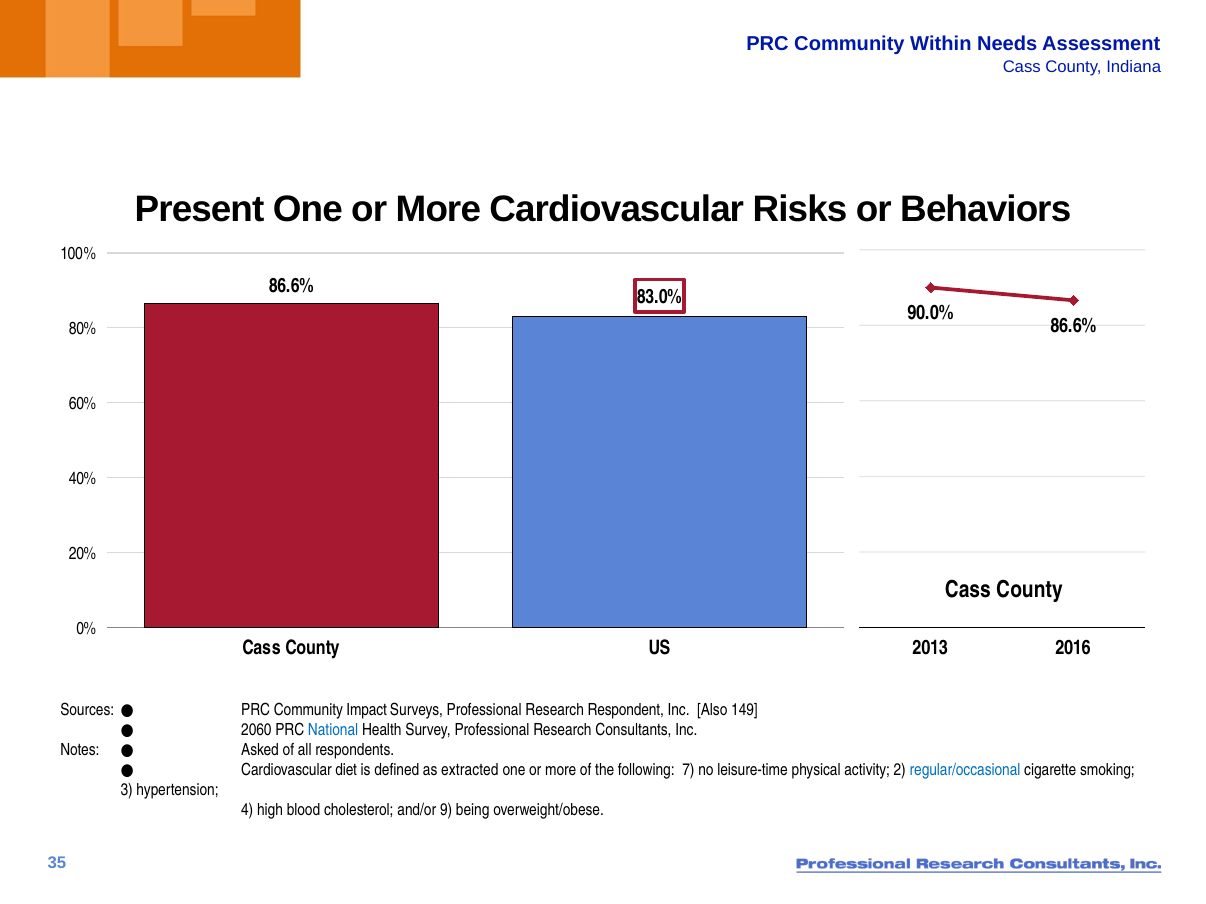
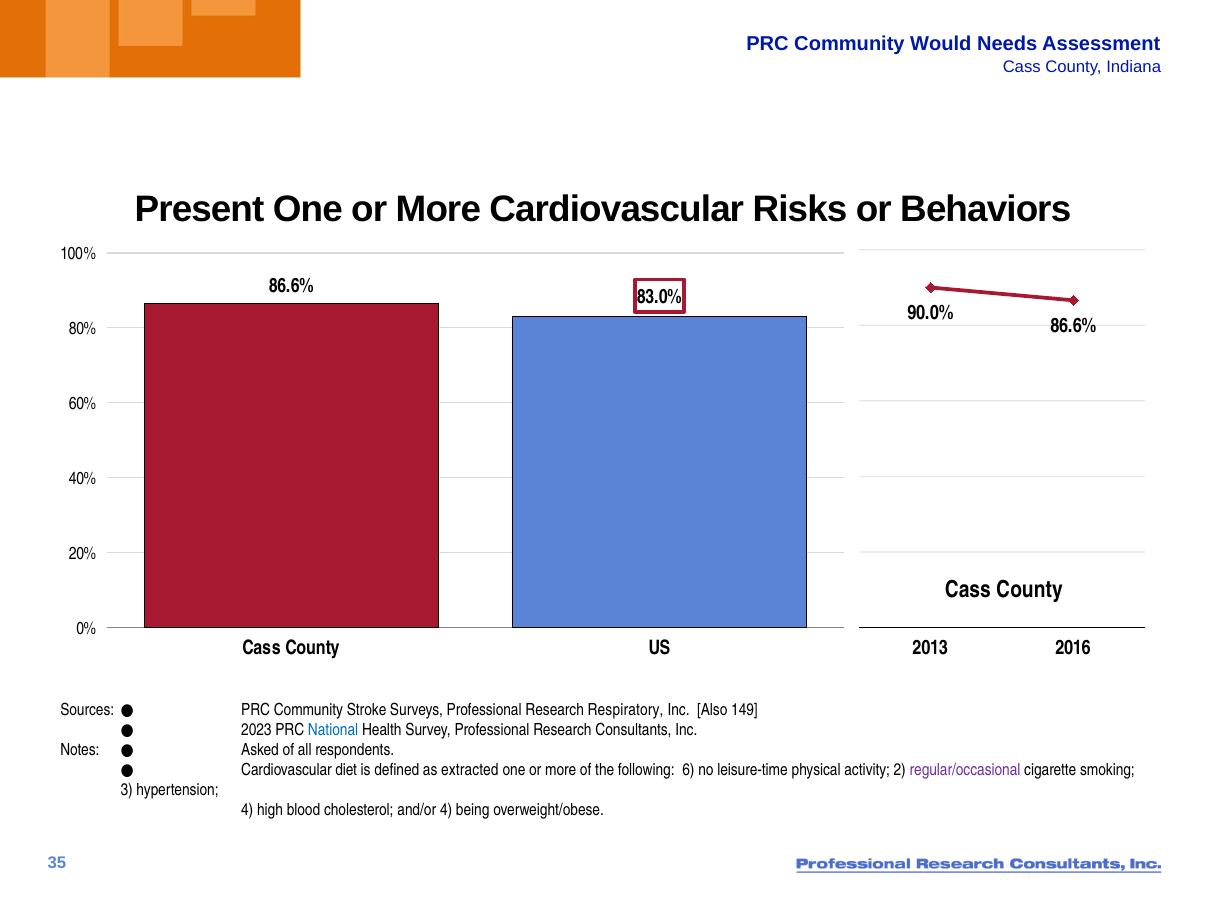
Within: Within -> Would
Impact: Impact -> Stroke
Respondent: Respondent -> Respiratory
2060: 2060 -> 2023
7: 7 -> 6
regular/occasional colour: blue -> purple
and/or 9: 9 -> 4
